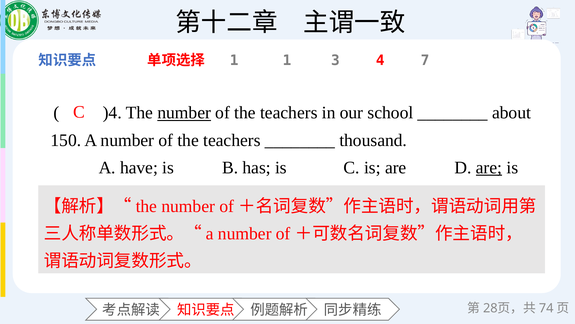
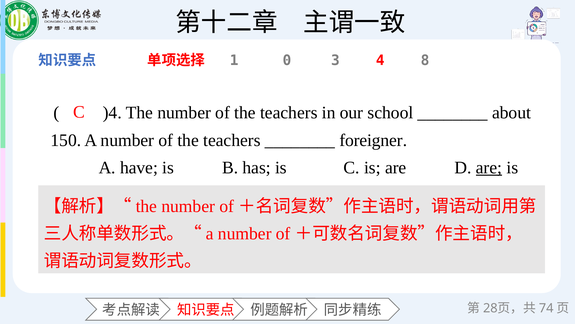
1 1: 1 -> 0
7: 7 -> 8
number at (184, 113) underline: present -> none
thousand: thousand -> foreigner
